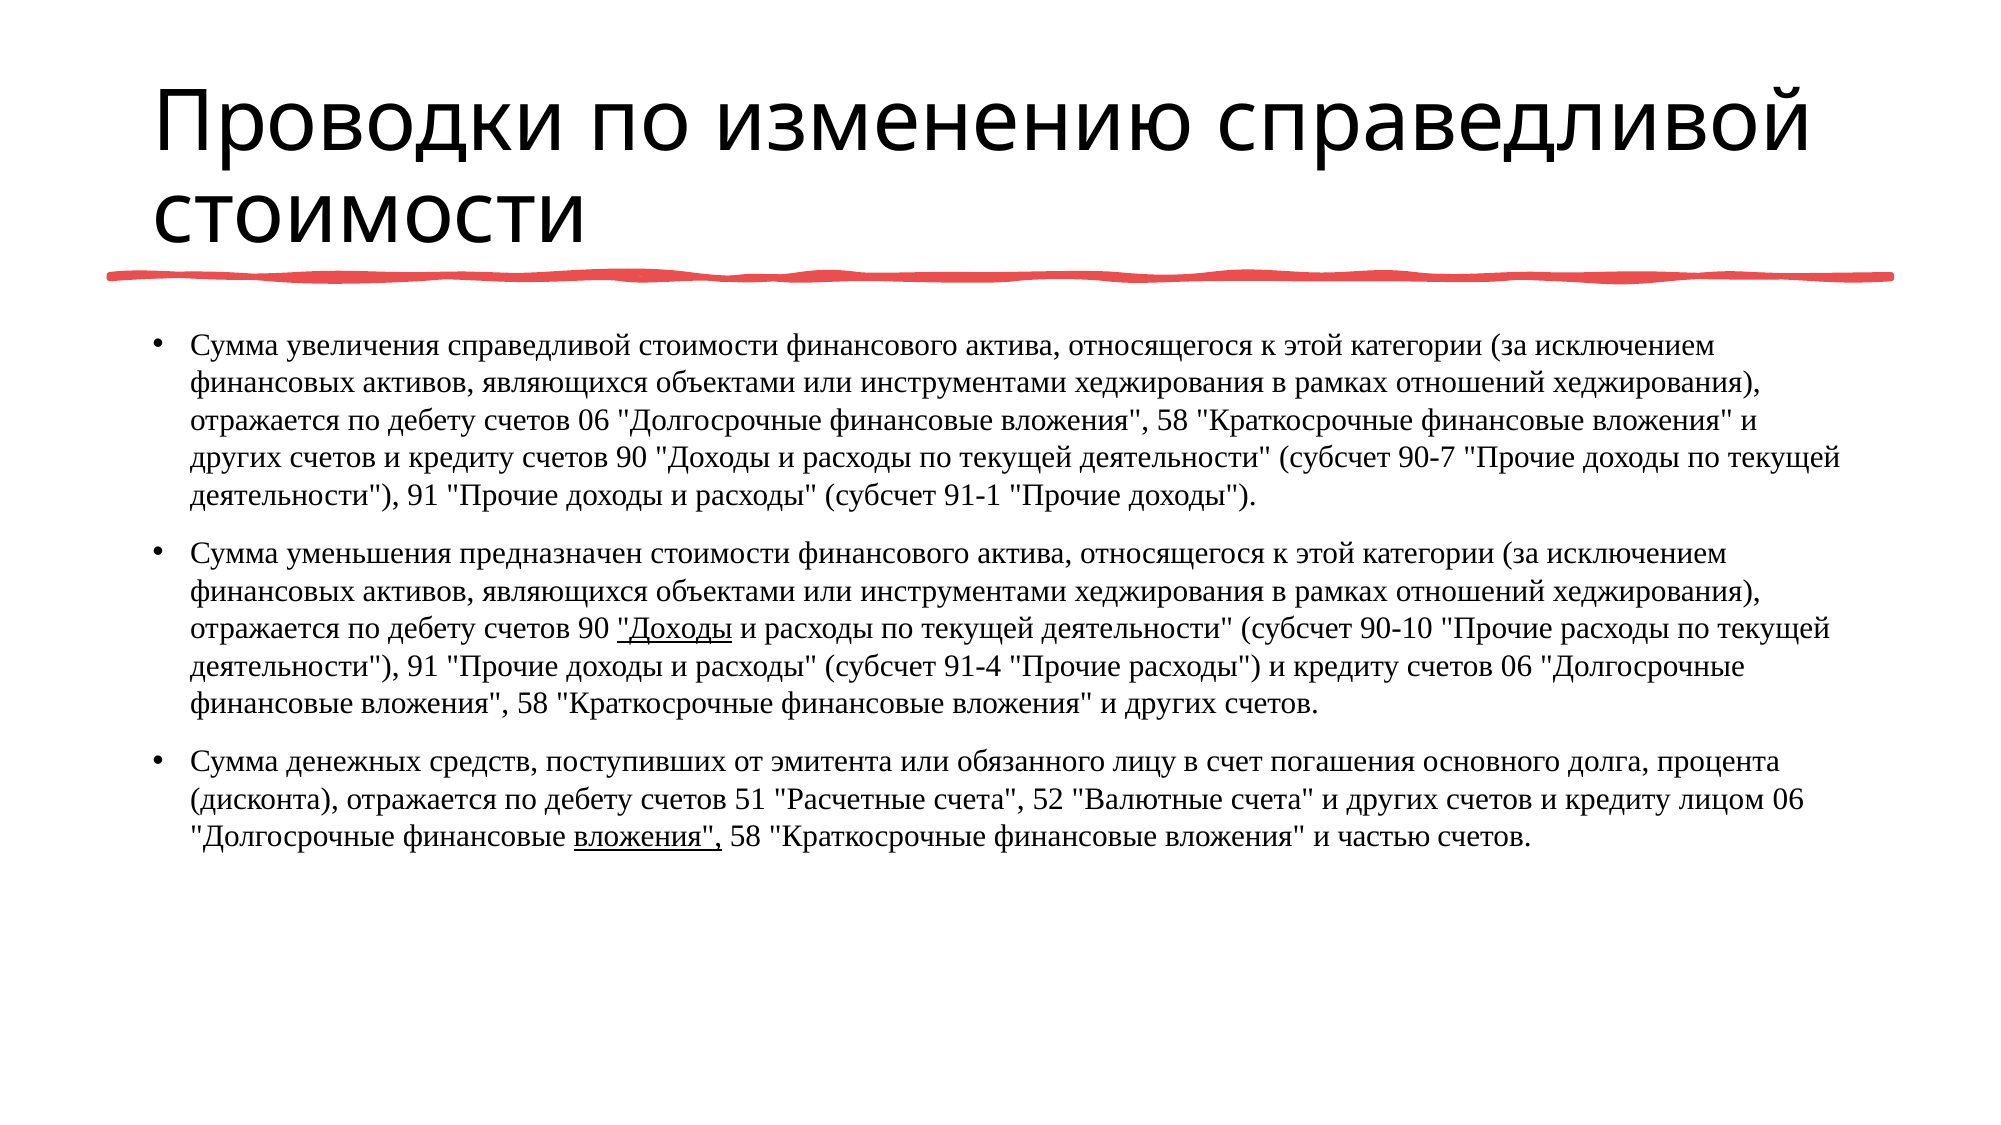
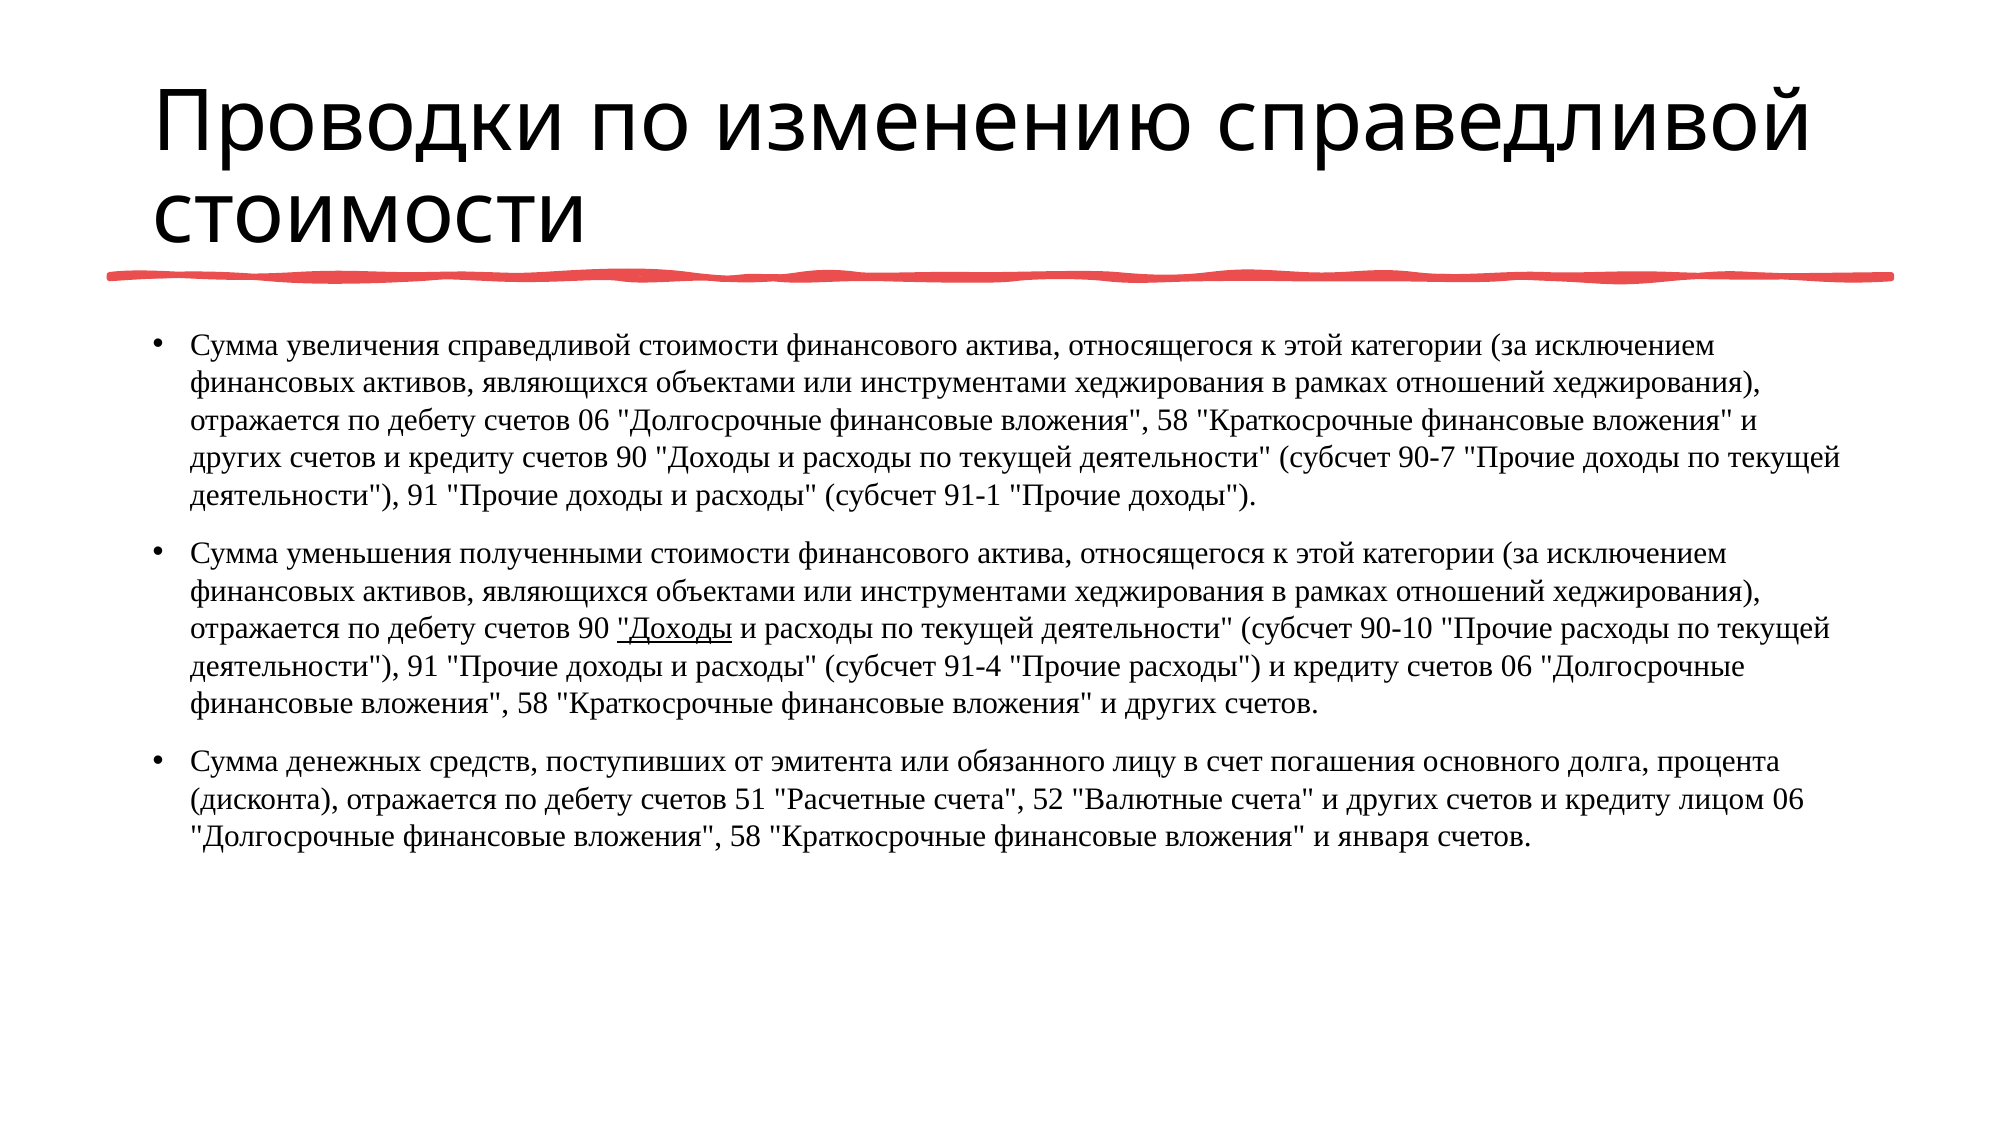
предназначен: предназначен -> полученными
вложения at (648, 837) underline: present -> none
частью: частью -> января
